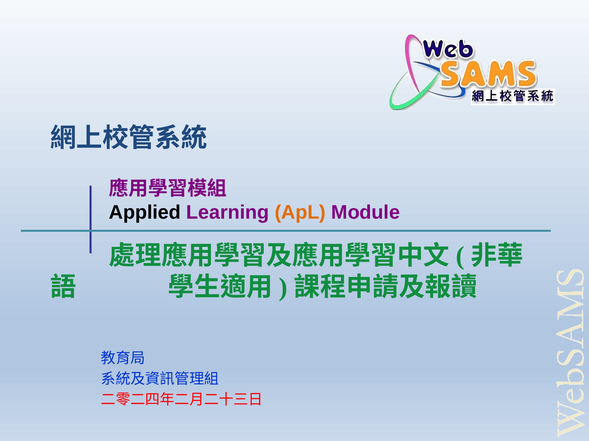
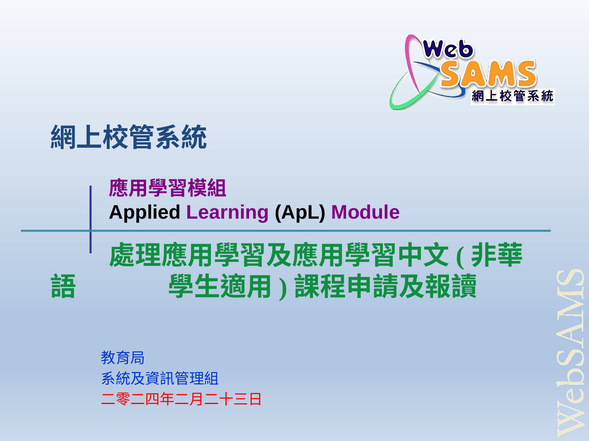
ApL colour: orange -> black
